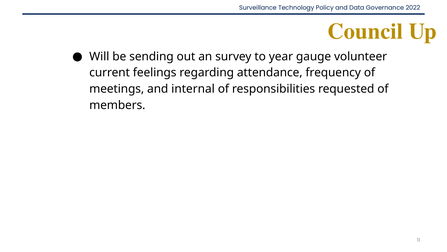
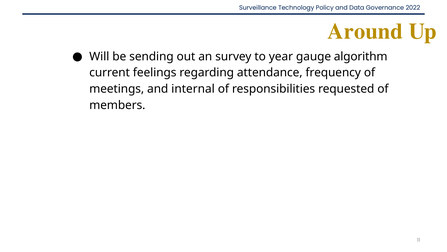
Council: Council -> Around
volunteer: volunteer -> algorithm
